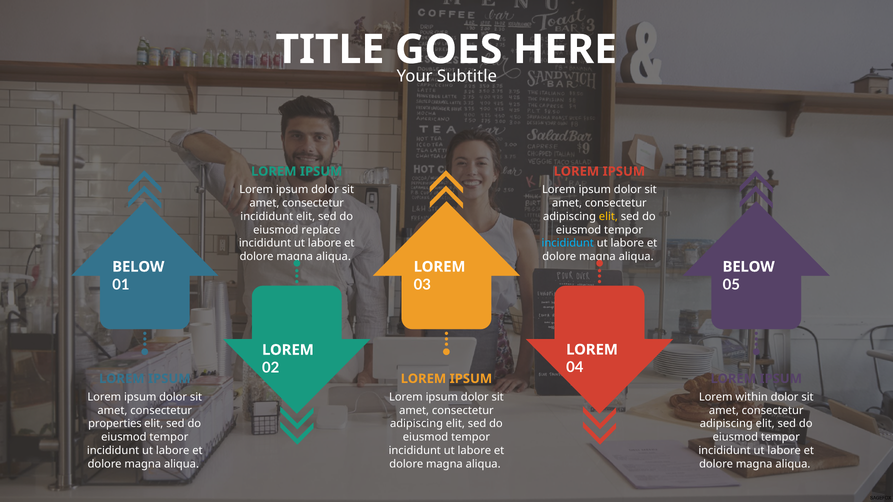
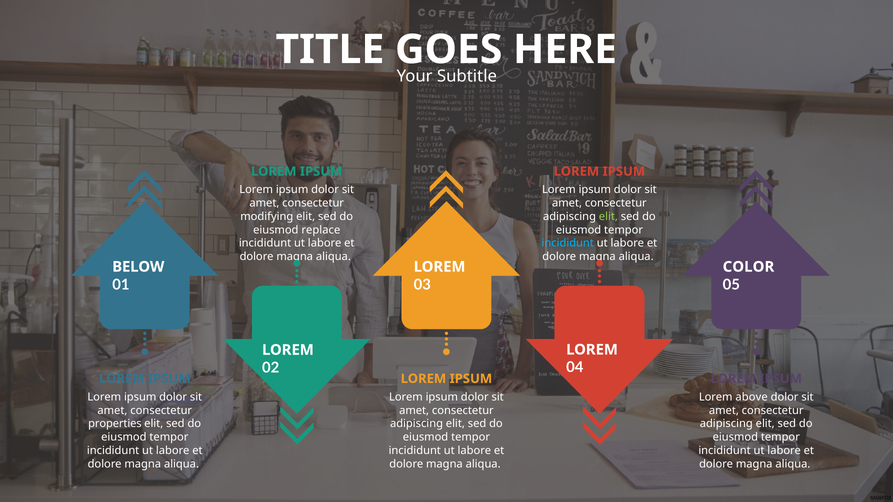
incididunt at (267, 217): incididunt -> modifying
elit at (608, 217) colour: yellow -> light green
BELOW at (749, 267): BELOW -> COLOR
within: within -> above
